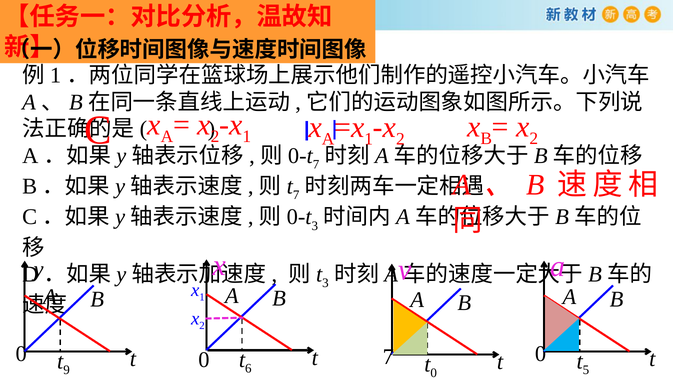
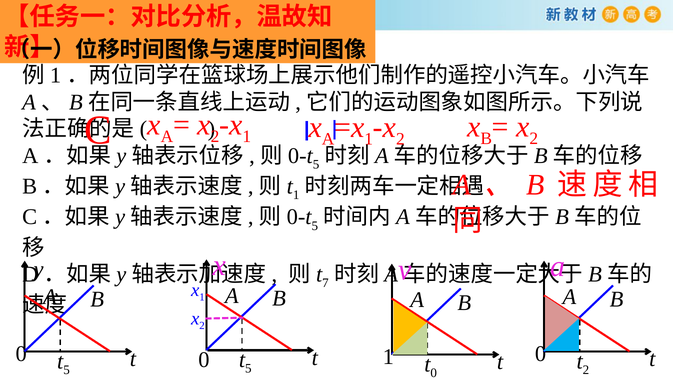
7 at (316, 165): 7 -> 5
7 at (296, 195): 7 -> 1
3 at (315, 226): 3 -> 5
3 at (325, 284): 3 -> 7
6 at (248, 369): 6 -> 5
t 7: 7 -> 1
9 at (67, 370): 9 -> 5
t 5: 5 -> 2
